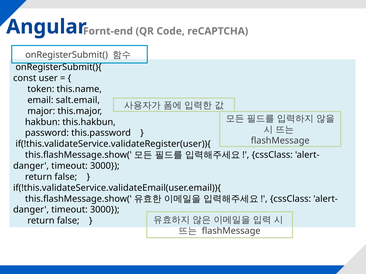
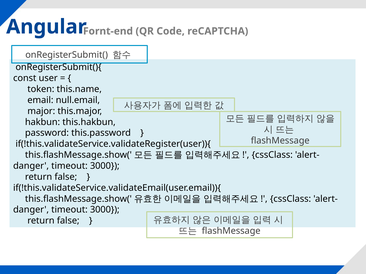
salt.email: salt.email -> null.email
